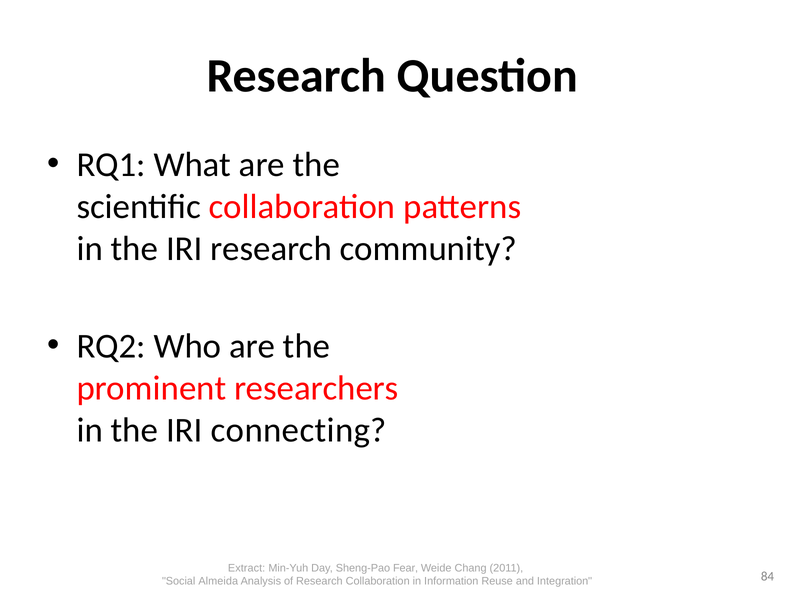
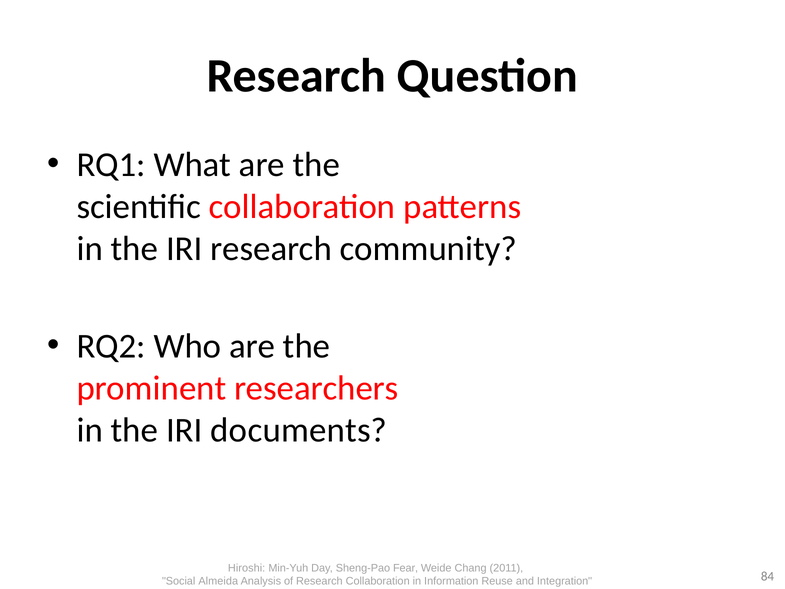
connecting: connecting -> documents
Extract: Extract -> Hiroshi
